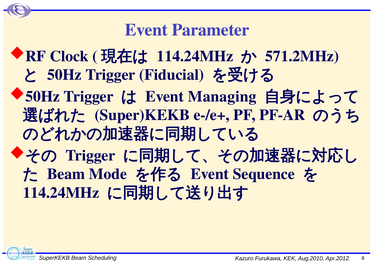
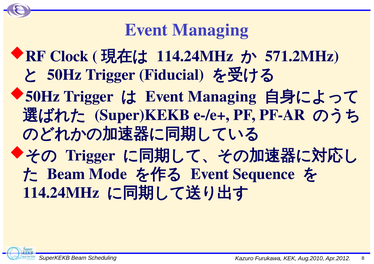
Parameter at (211, 30): Parameter -> Managing
